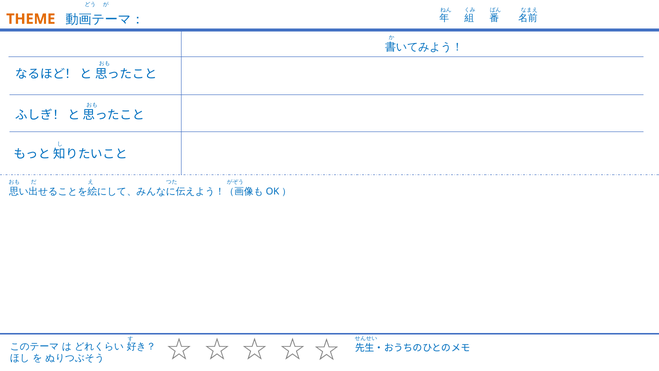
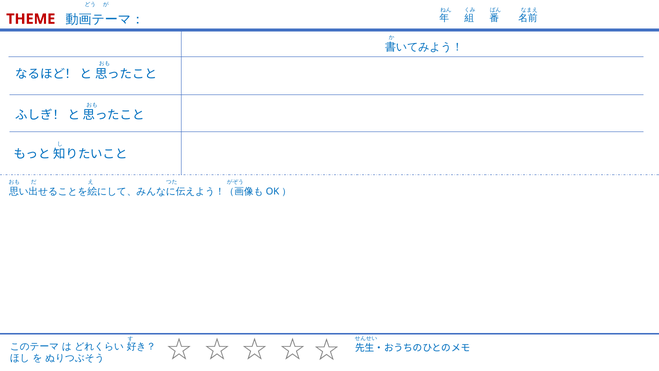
THEME colour: orange -> red
